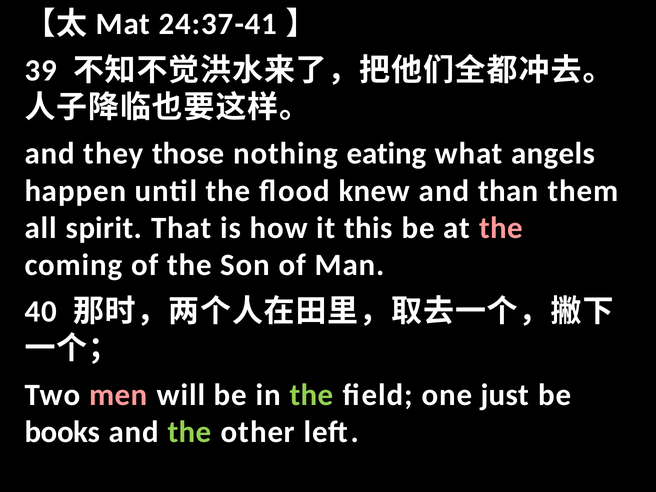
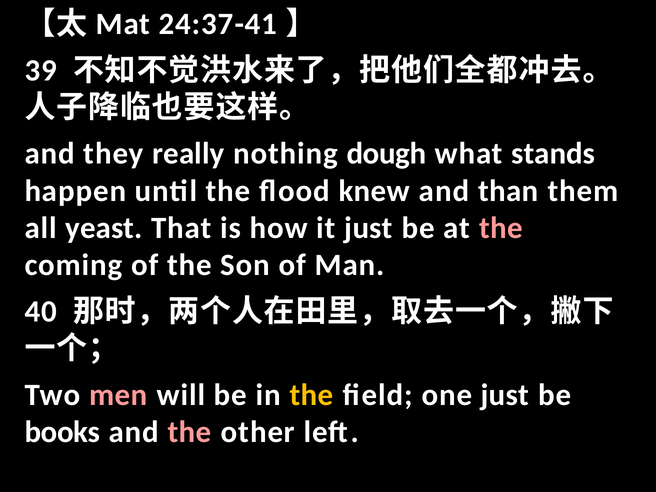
those: those -> really
eating: eating -> dough
angels: angels -> stands
spirit: spirit -> yeast
it this: this -> just
the at (312, 395) colour: light green -> yellow
the at (190, 432) colour: light green -> pink
